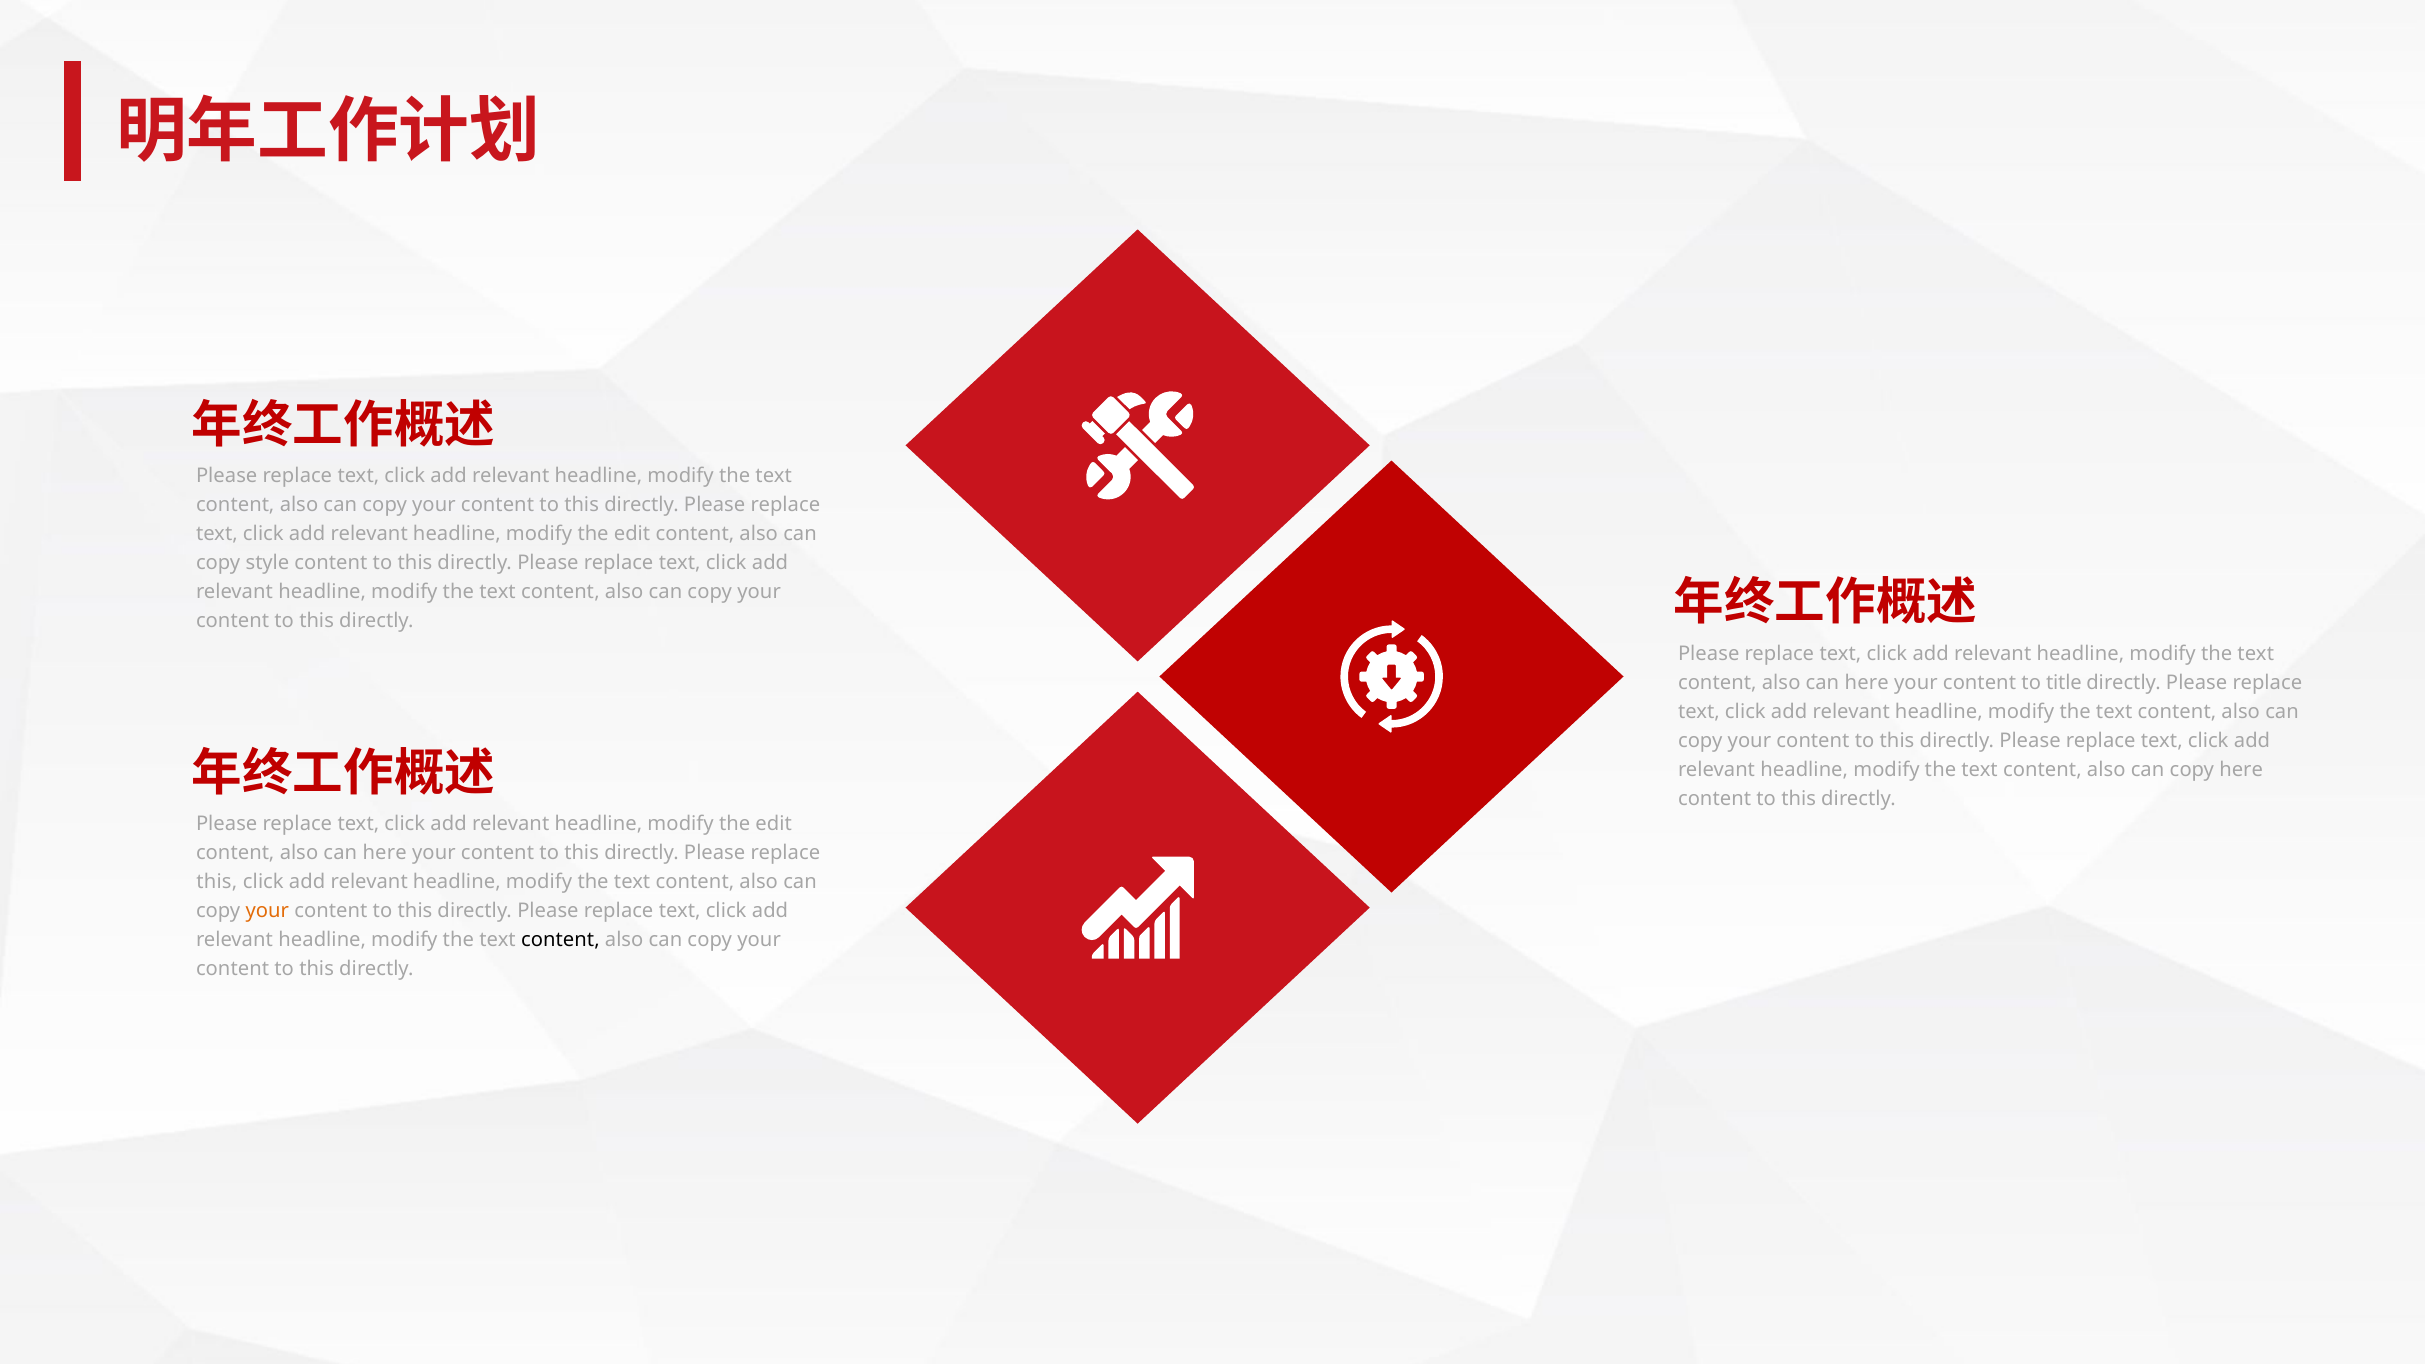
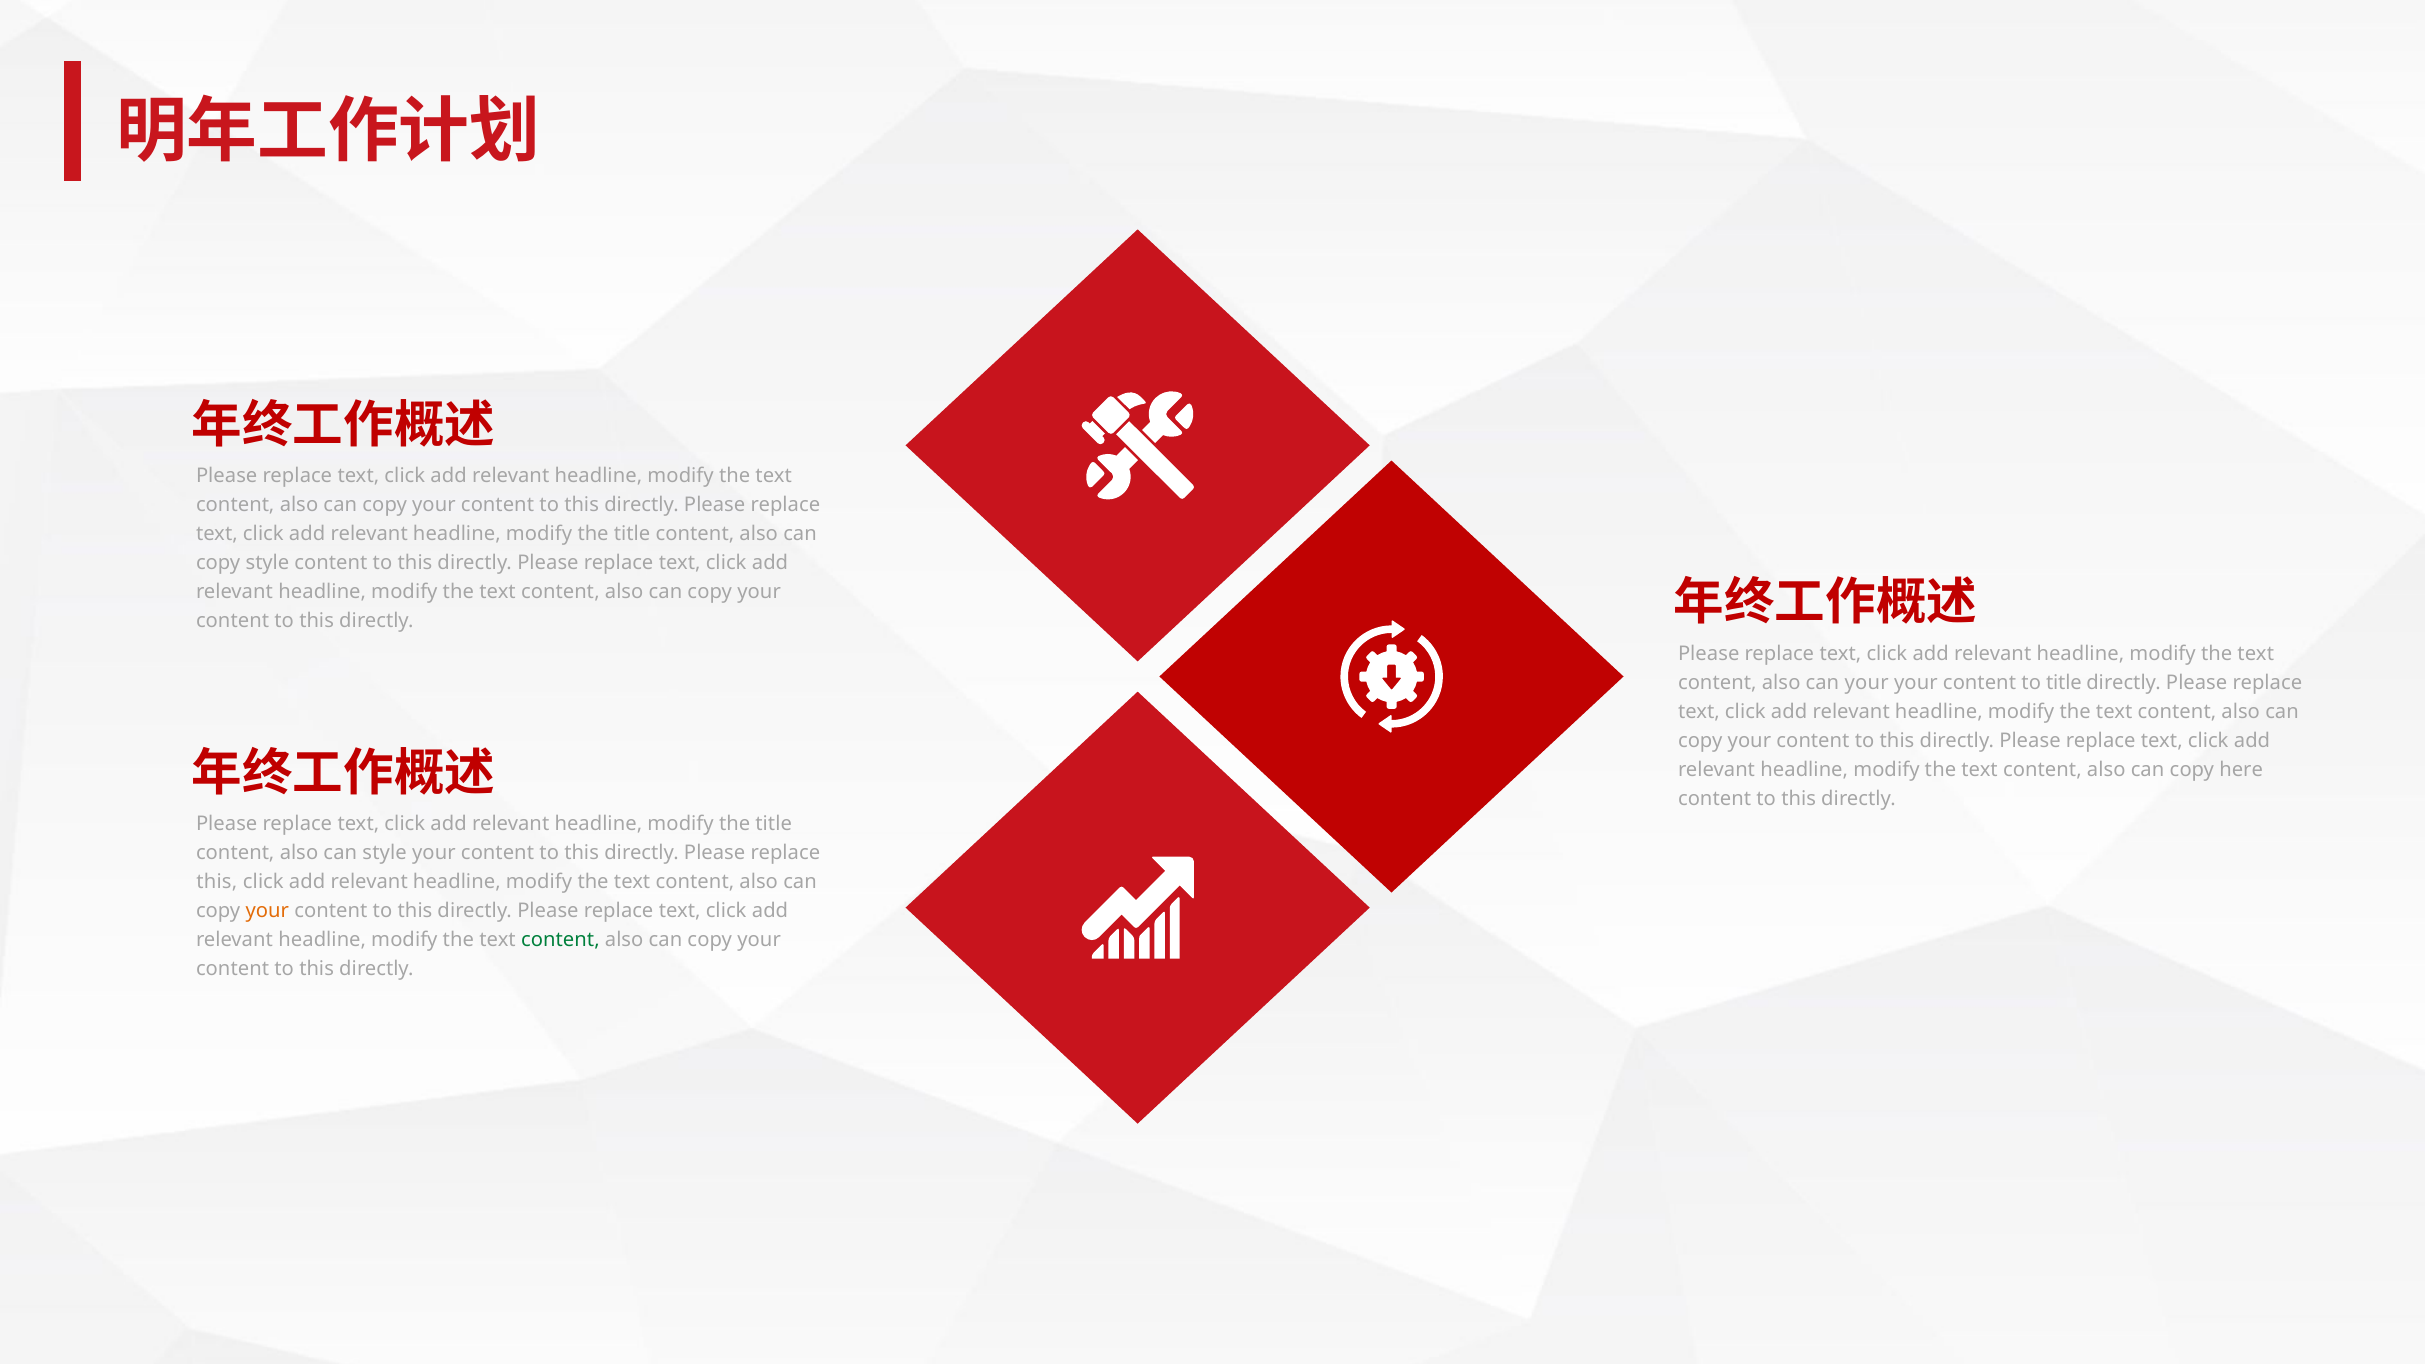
edit at (632, 534): edit -> title
here at (1867, 683): here -> your
edit at (774, 824): edit -> title
here at (385, 853): here -> style
content at (560, 940) colour: black -> green
